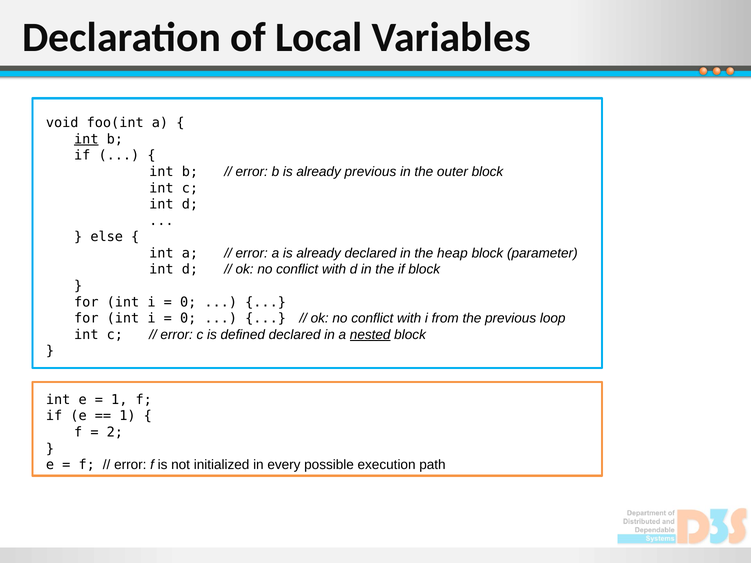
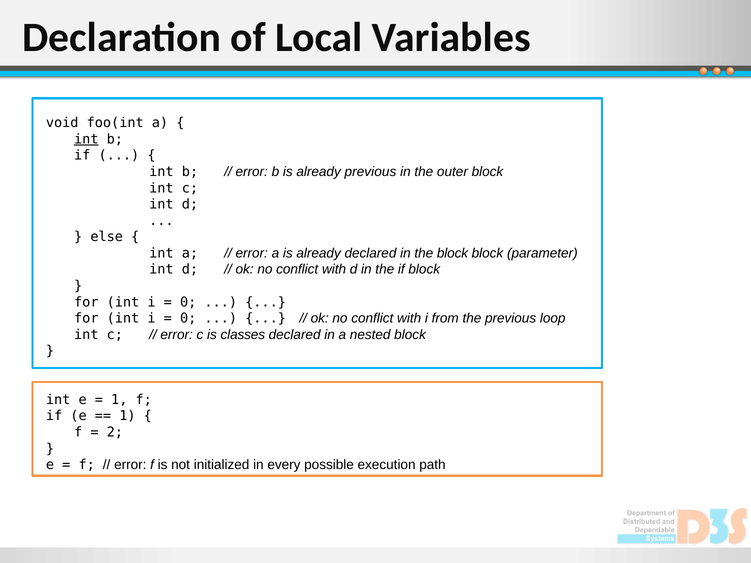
the heap: heap -> block
defined: defined -> classes
nested underline: present -> none
